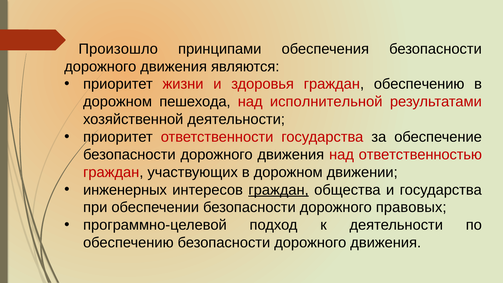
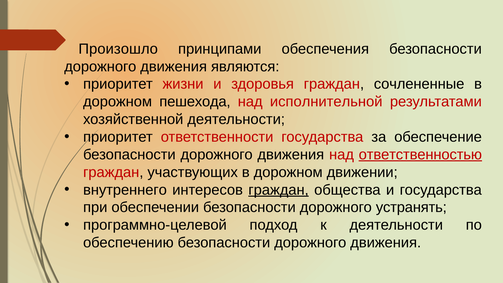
граждан обеспечению: обеспечению -> сочлененные
ответственностью underline: none -> present
инженерных: инженерных -> внутреннего
правовых: правовых -> устранять
